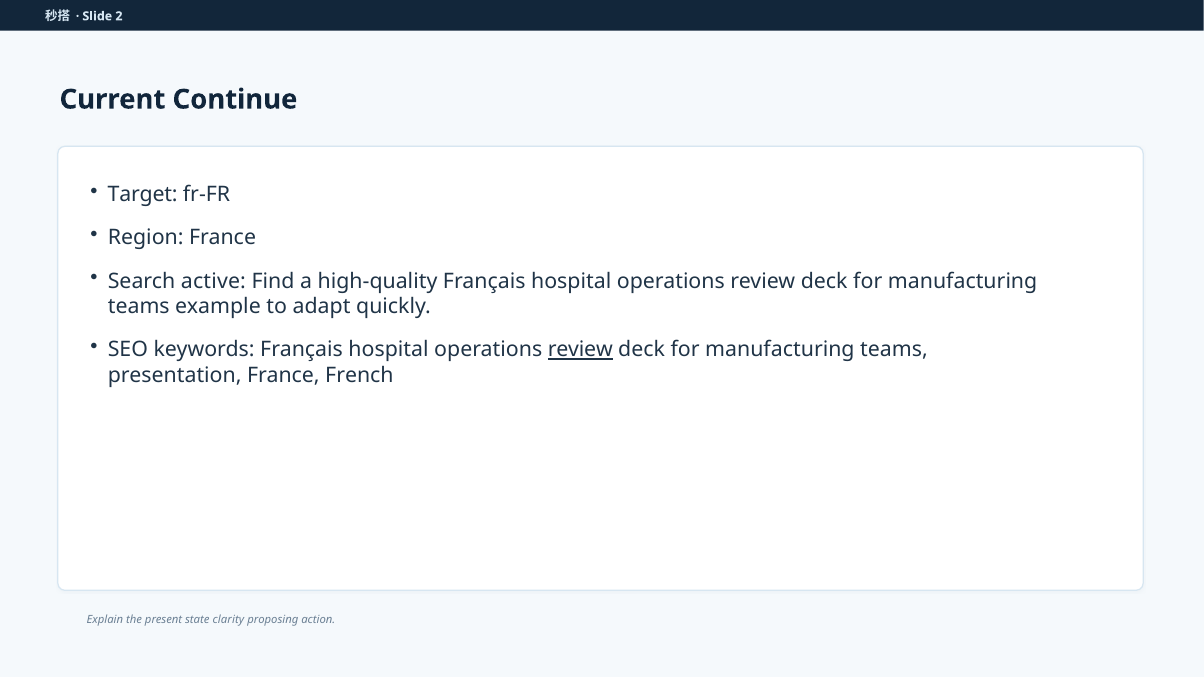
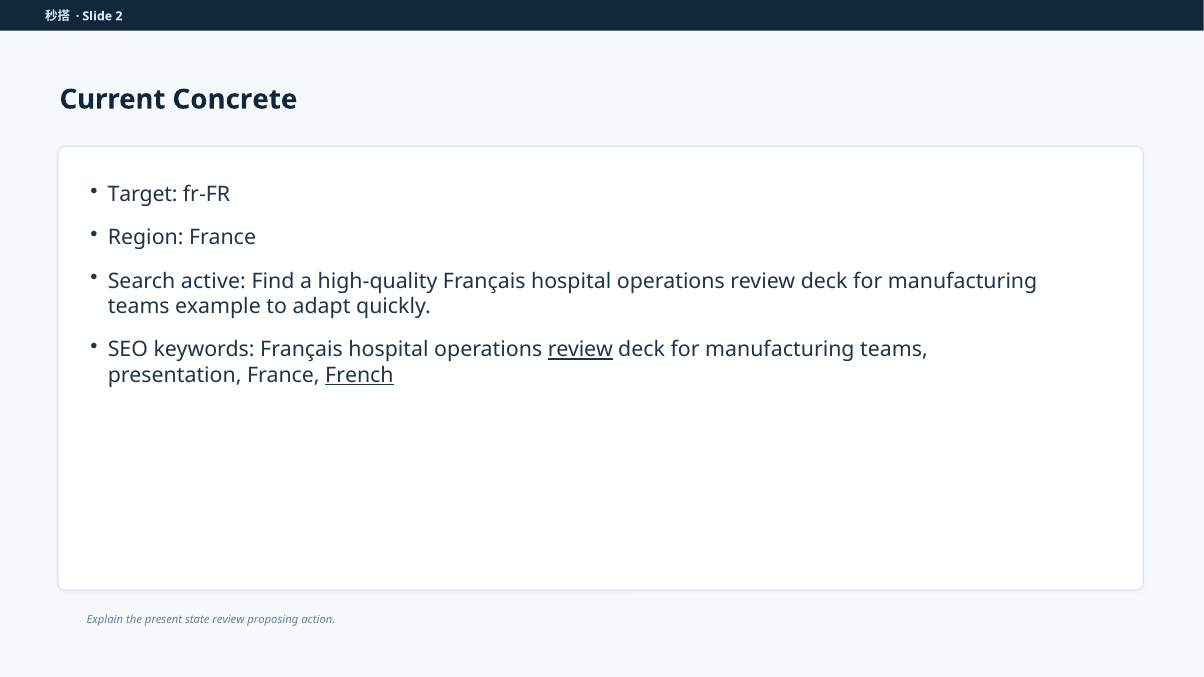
Continue: Continue -> Concrete
French underline: none -> present
state clarity: clarity -> review
